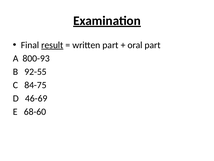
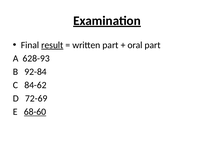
800-93: 800-93 -> 628-93
92-55: 92-55 -> 92-84
84-75: 84-75 -> 84-62
46-69: 46-69 -> 72-69
68-60 underline: none -> present
